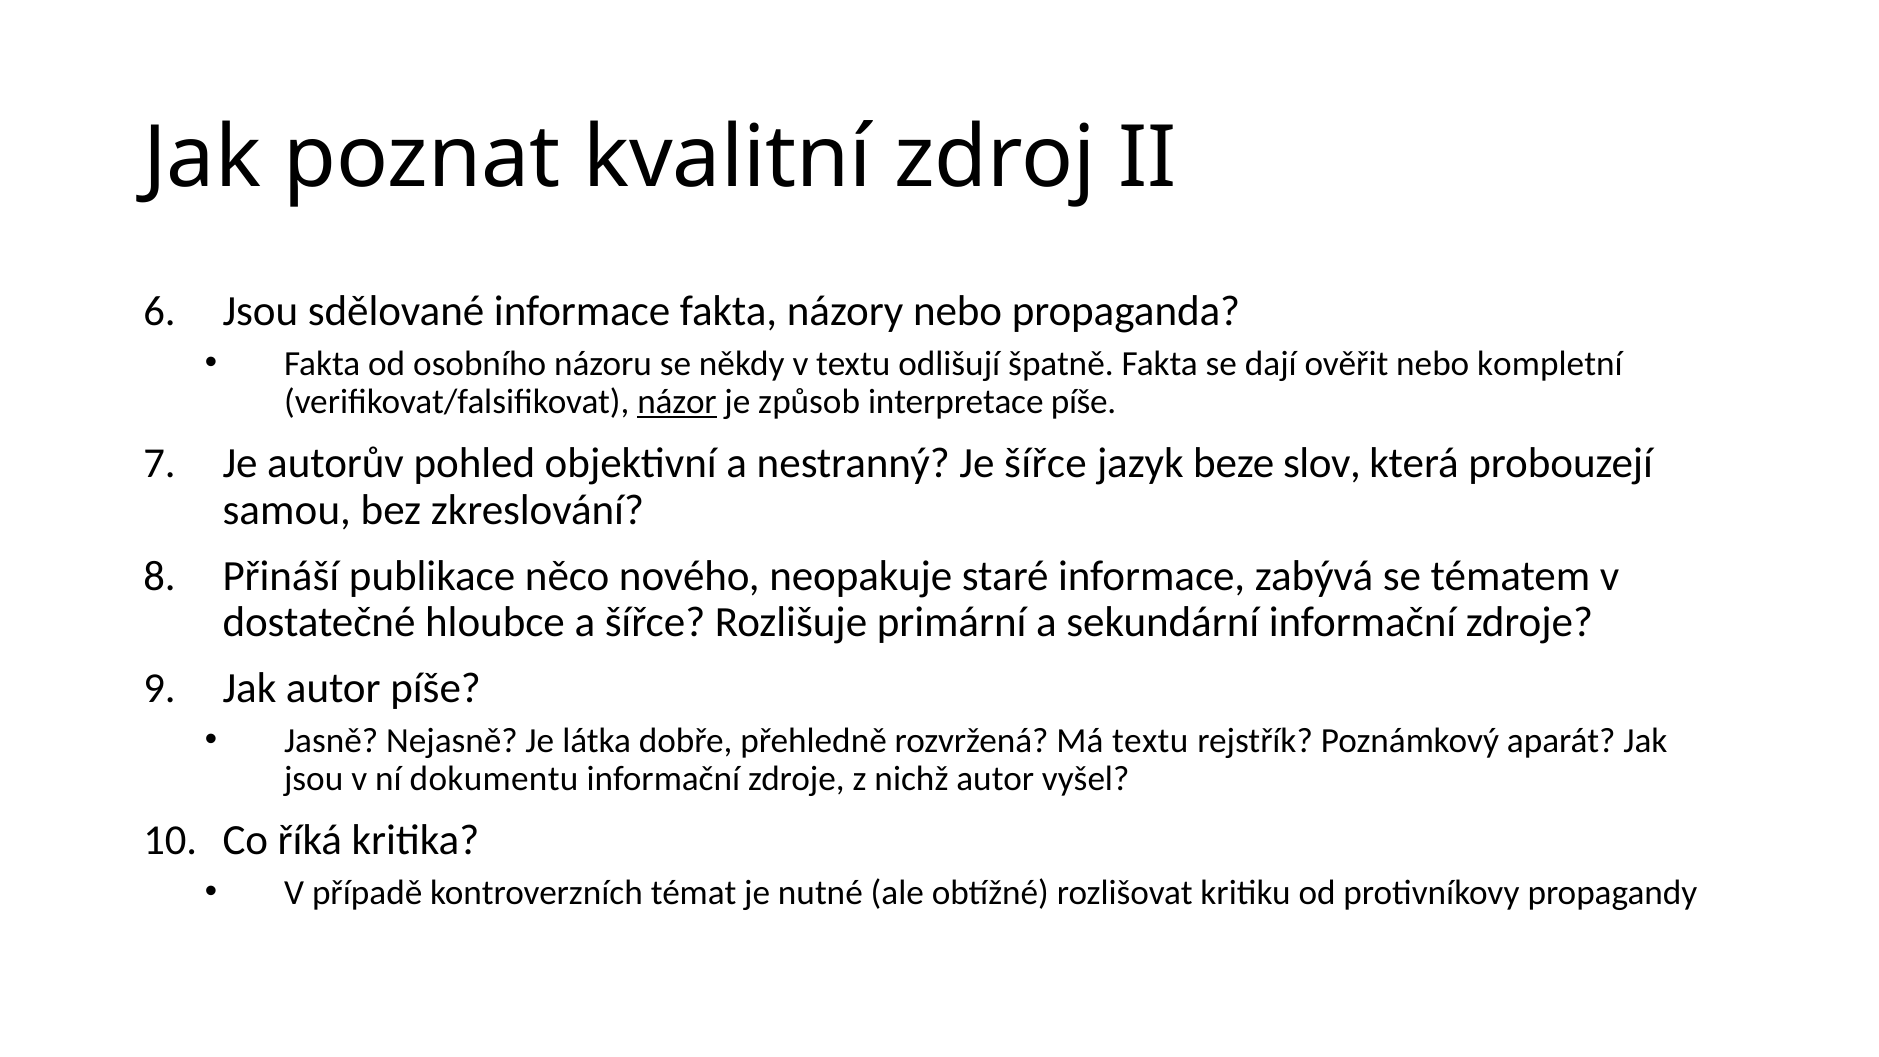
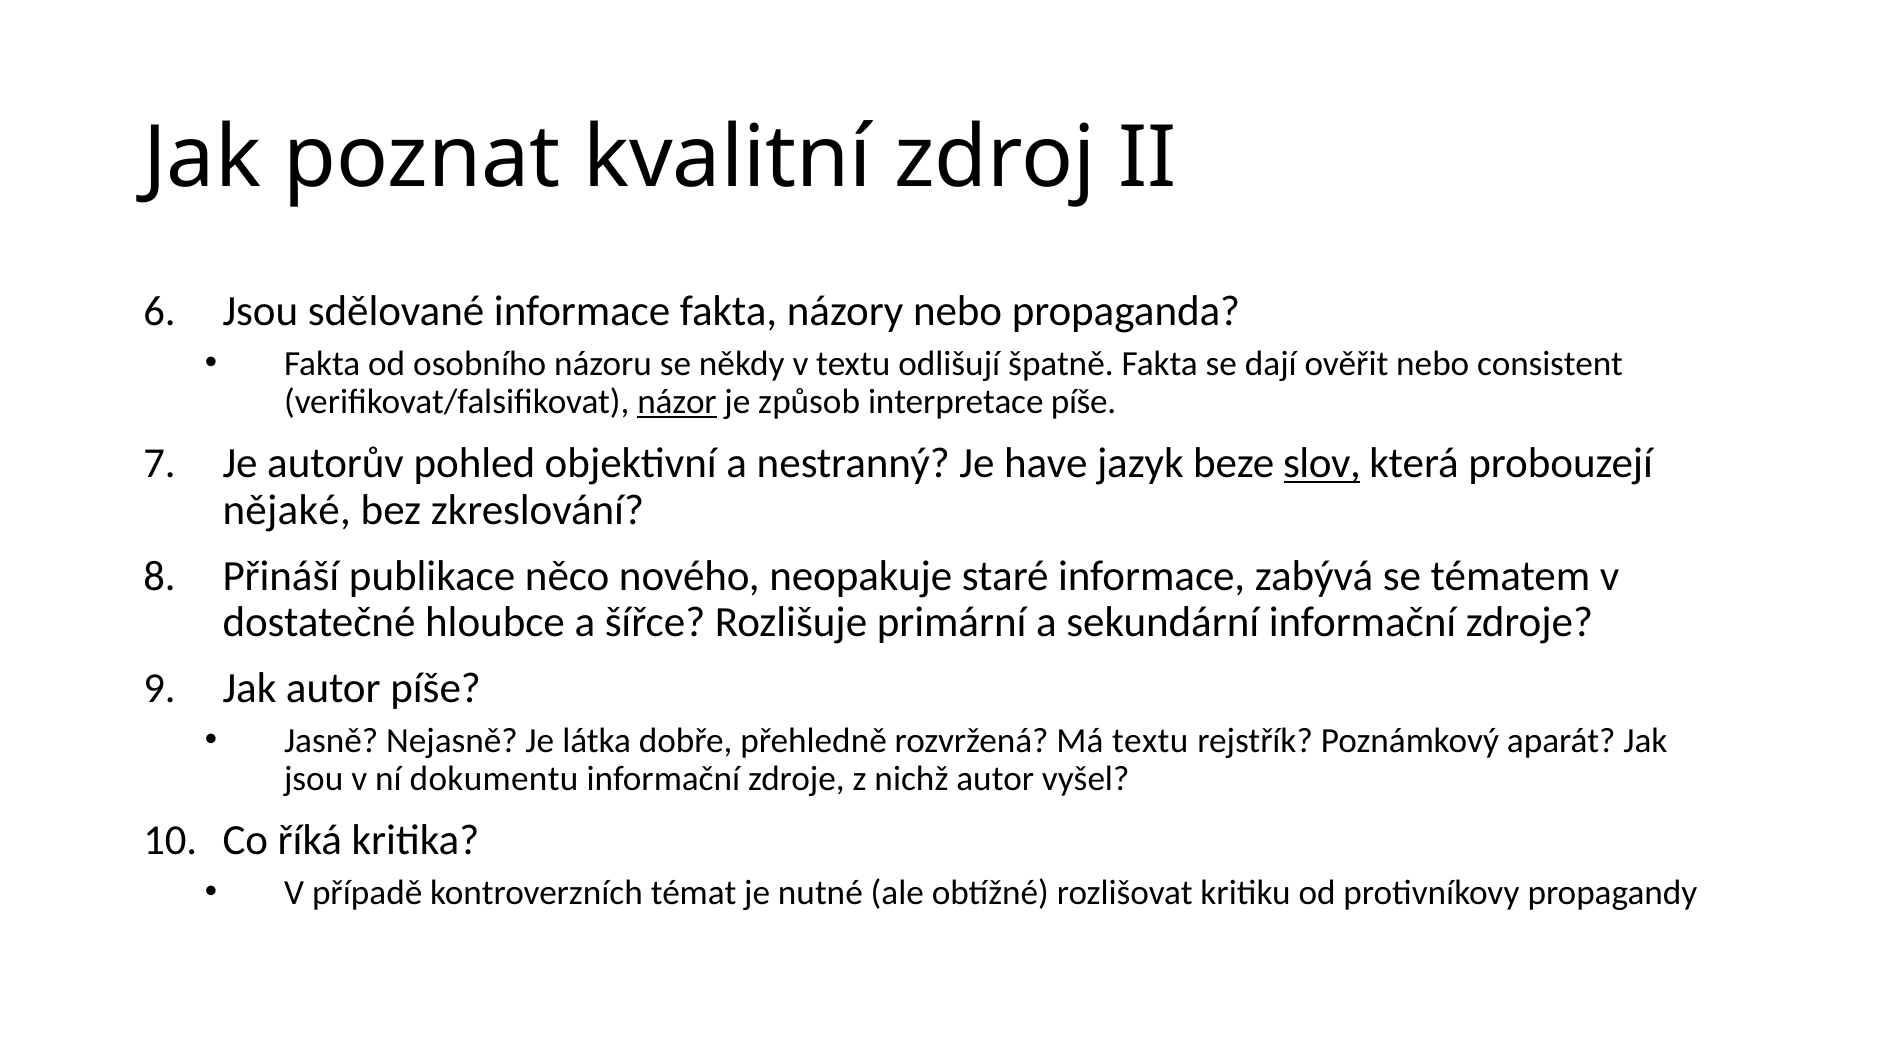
kompletní: kompletní -> consistent
Je šířce: šířce -> have
slov underline: none -> present
samou: samou -> nějaké
